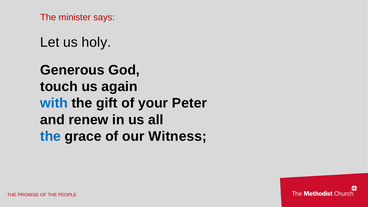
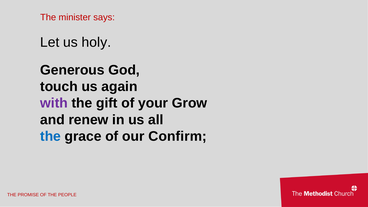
with colour: blue -> purple
Peter: Peter -> Grow
Witness: Witness -> Confirm
